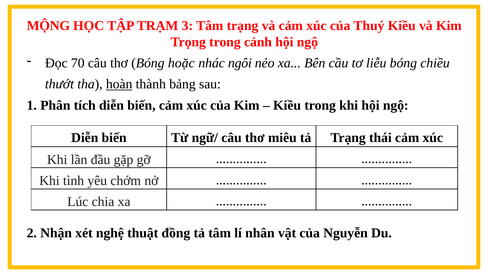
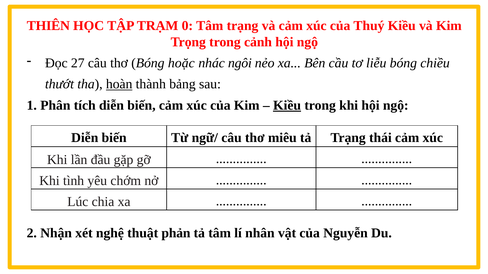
MỘNG: MỘNG -> THIÊN
3: 3 -> 0
70: 70 -> 27
Kiều at (287, 105) underline: none -> present
đồng: đồng -> phản
